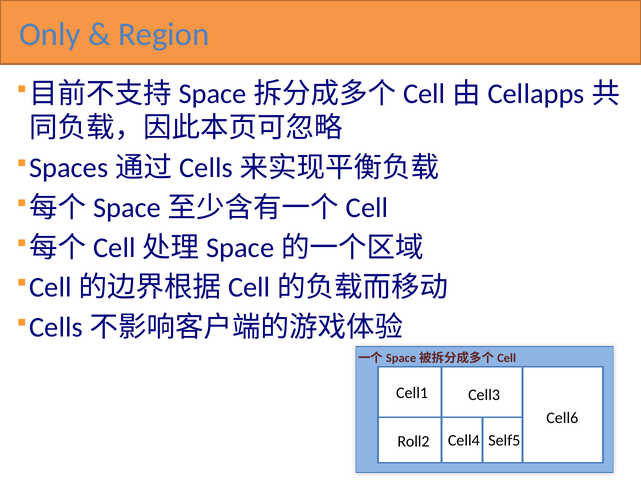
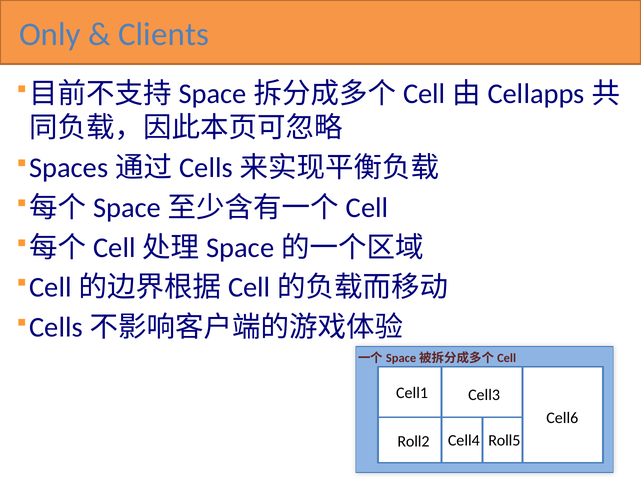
Region: Region -> Clients
Self5: Self5 -> Roll5
